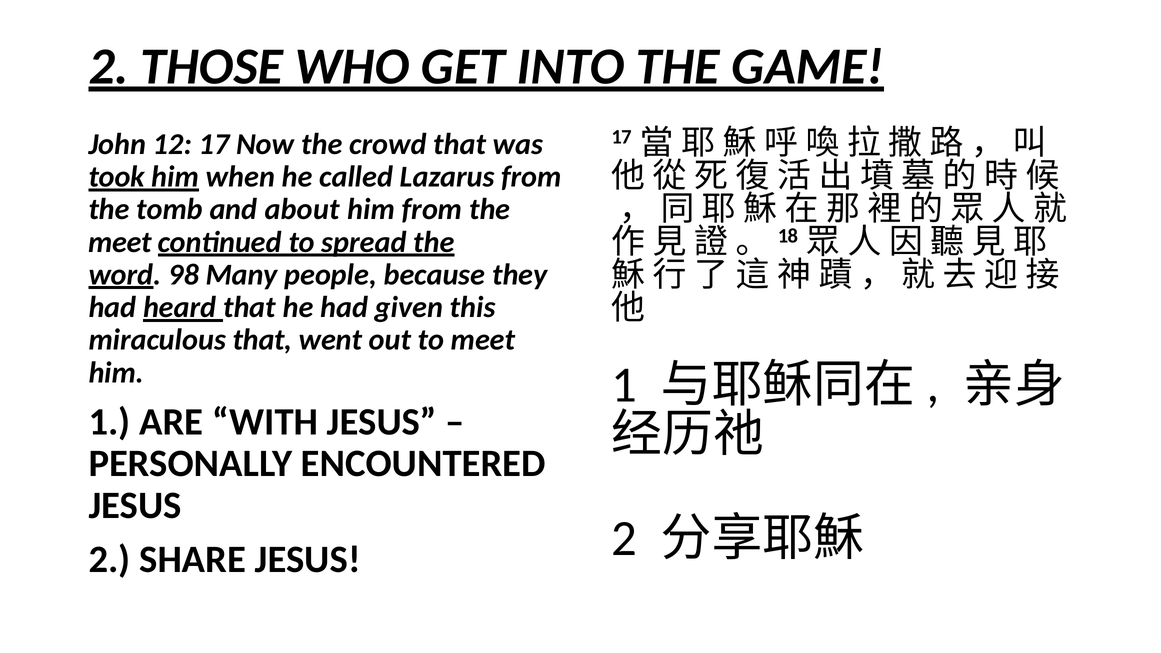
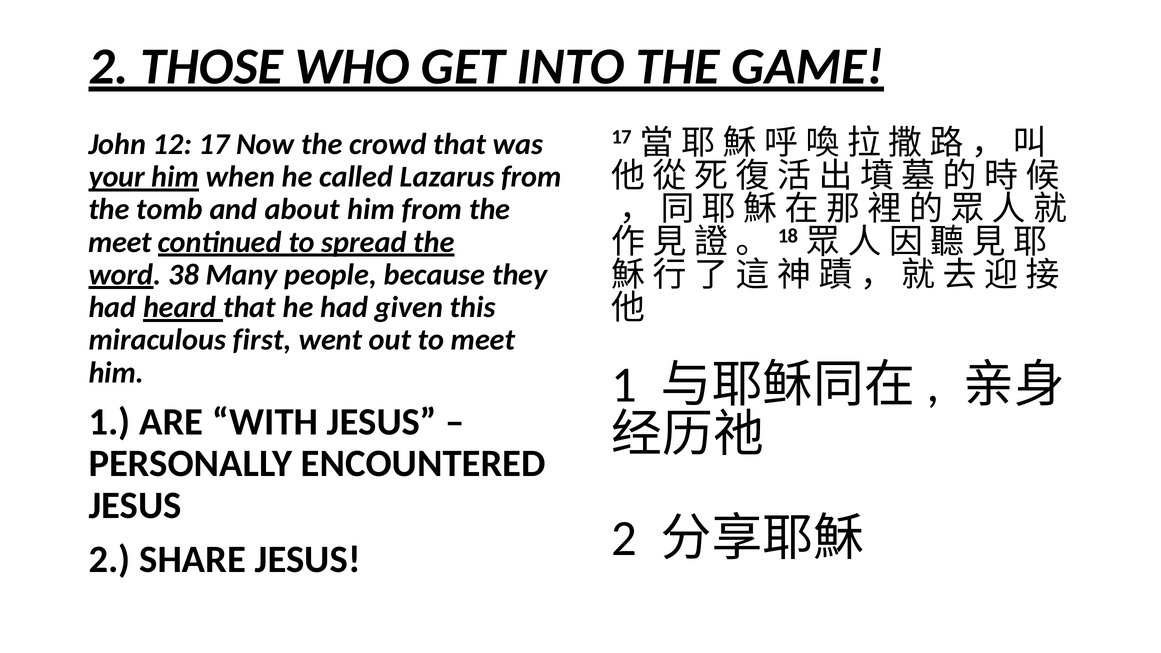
took: took -> your
98: 98 -> 38
miraculous that: that -> first
